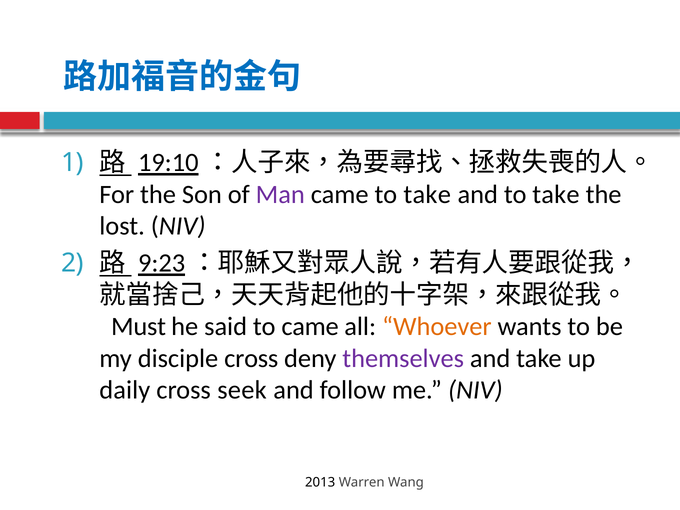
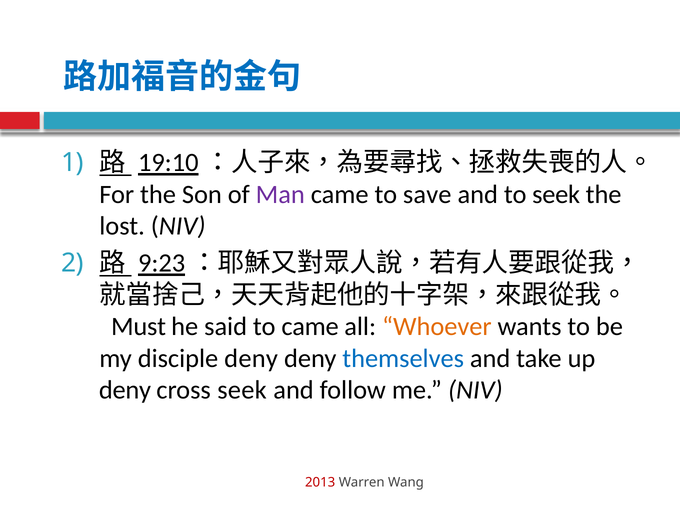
came to take: take -> save
and to take: take -> seek
disciple cross: cross -> deny
themselves colour: purple -> blue
daily at (125, 390): daily -> deny
2013 colour: black -> red
